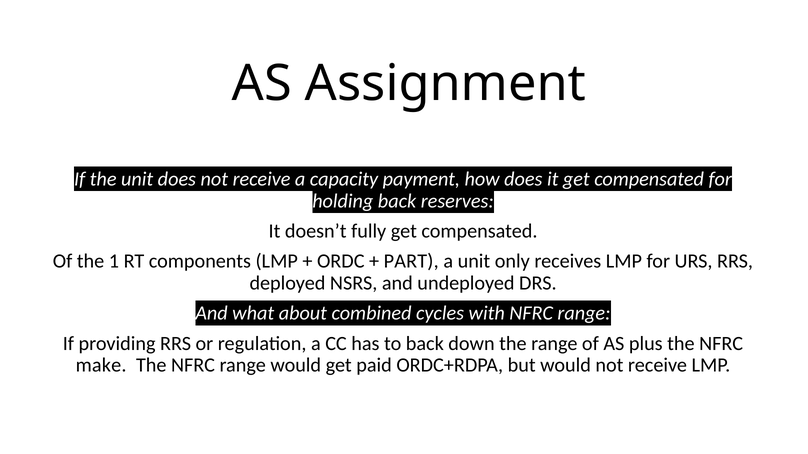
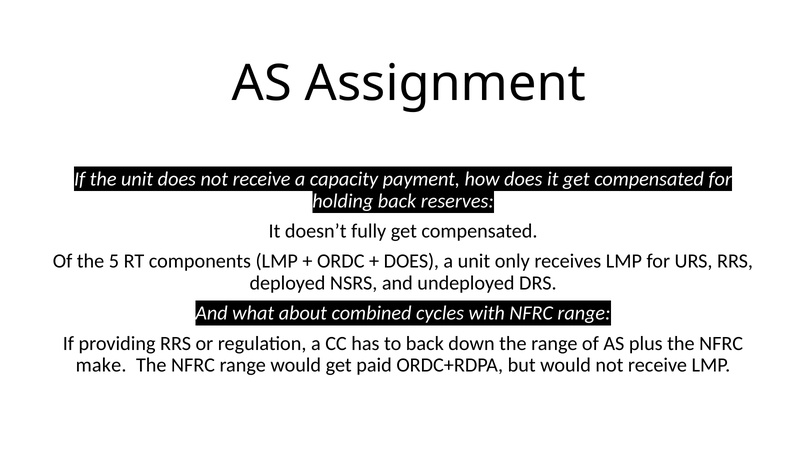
1: 1 -> 5
PART at (411, 262): PART -> DOES
